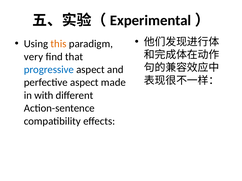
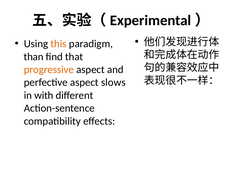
very: very -> than
progressive colour: blue -> orange
made: made -> slows
